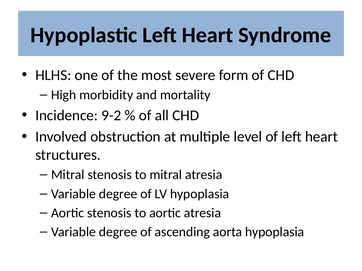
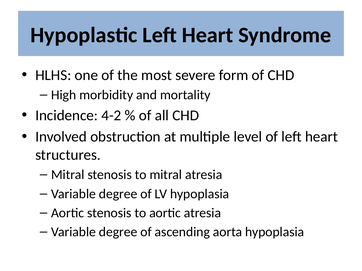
9-2: 9-2 -> 4-2
